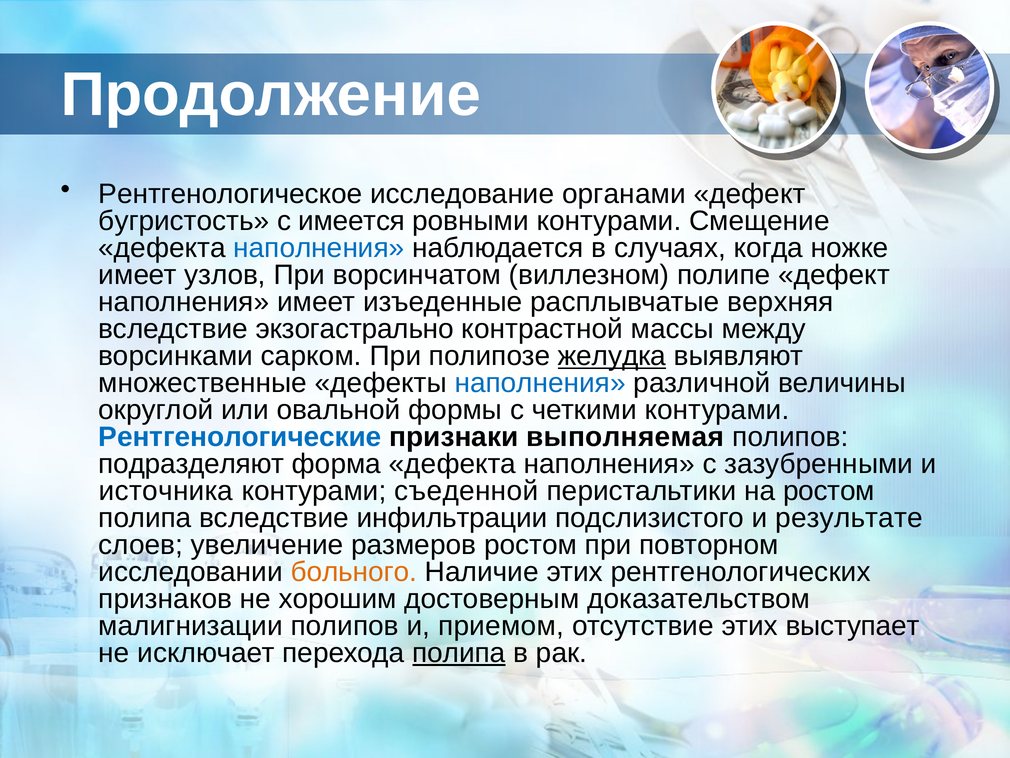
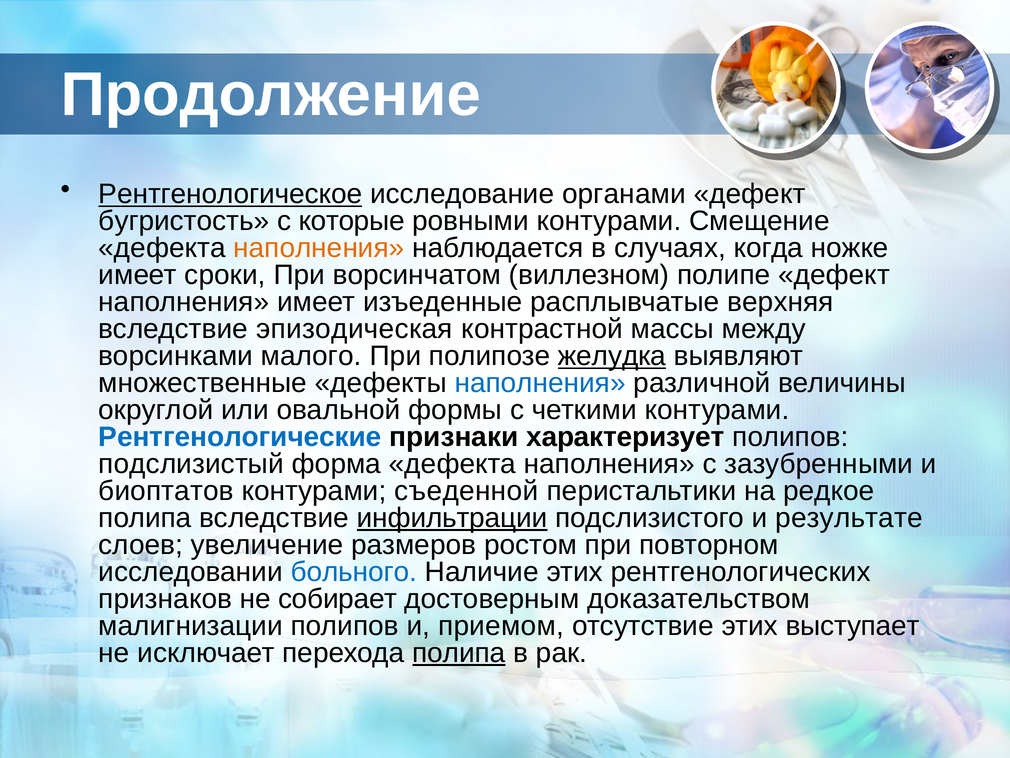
Рентгенологическое underline: none -> present
имеется: имеется -> которые
наполнения at (319, 248) colour: blue -> orange
узлов: узлов -> сроки
экзогастрально: экзогастрально -> эпизодическая
сарком: сарком -> малого
выполняемая: выполняемая -> характеризует
подразделяют: подразделяют -> подслизистый
источника: источника -> биоптатов
на ростом: ростом -> редкое
инфильтрации underline: none -> present
больного colour: orange -> blue
хорошим: хорошим -> собирает
